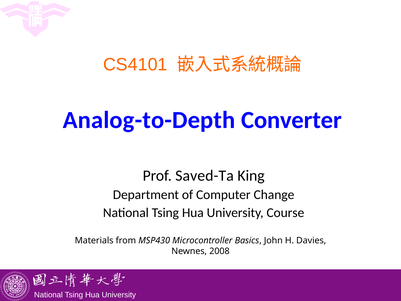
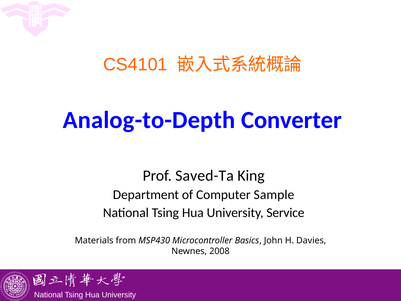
Change: Change -> Sample
Course: Course -> Service
